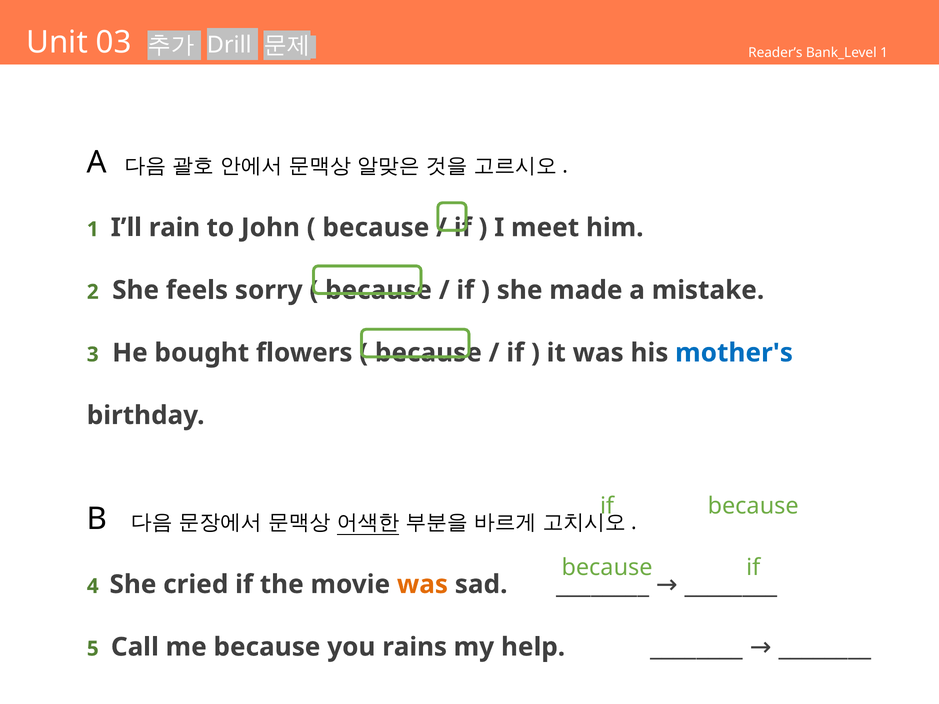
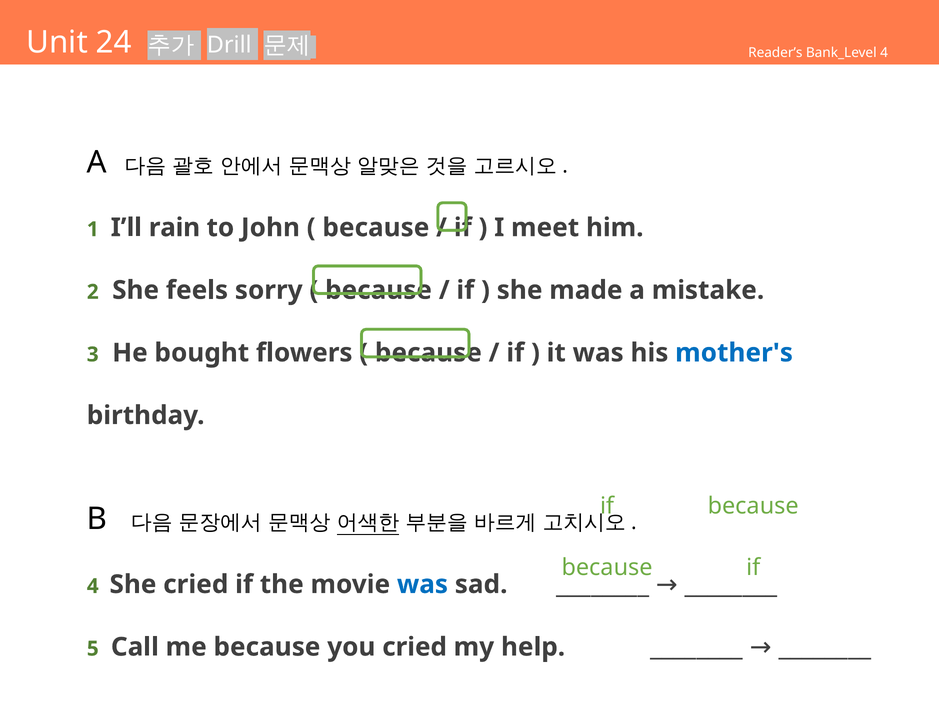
03: 03 -> 24
Bank_Level 1: 1 -> 4
was at (422, 585) colour: orange -> blue
you rains: rains -> cried
